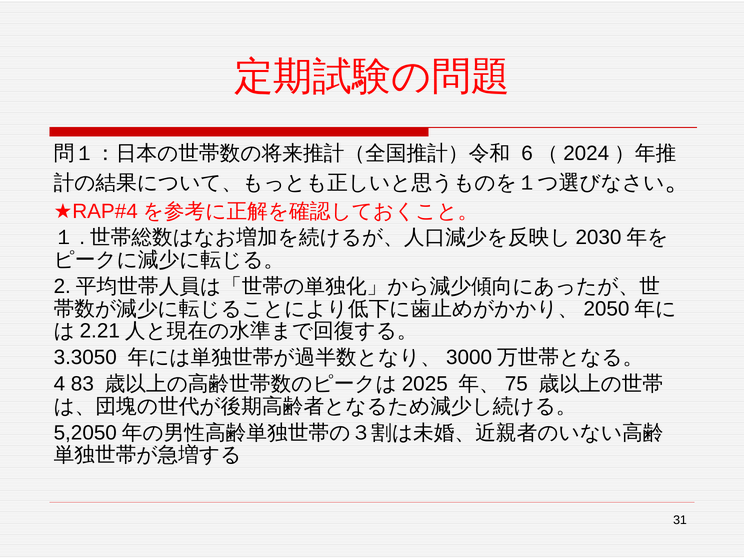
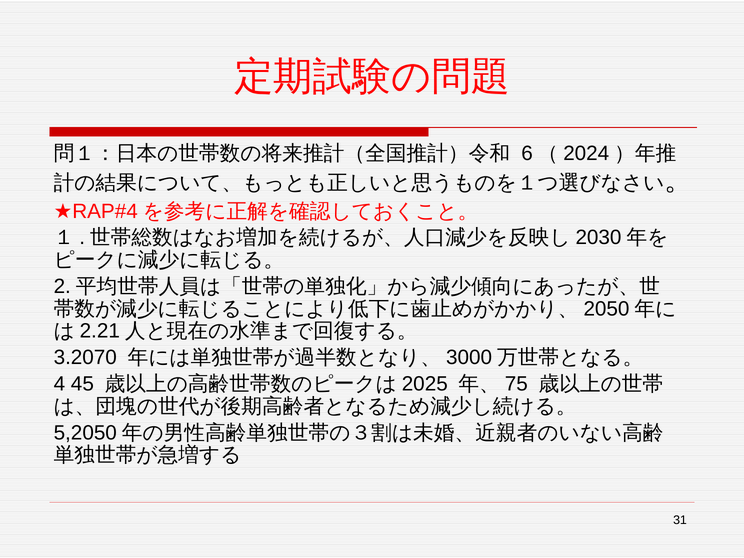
3.3050: 3.3050 -> 3.2070
83: 83 -> 45
